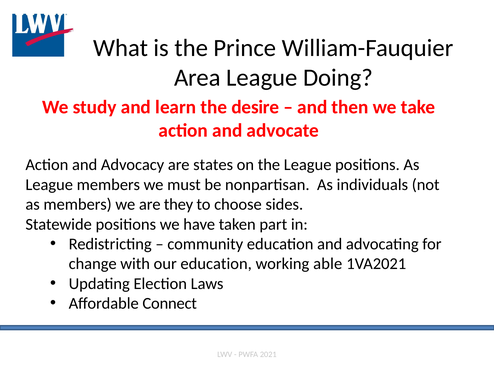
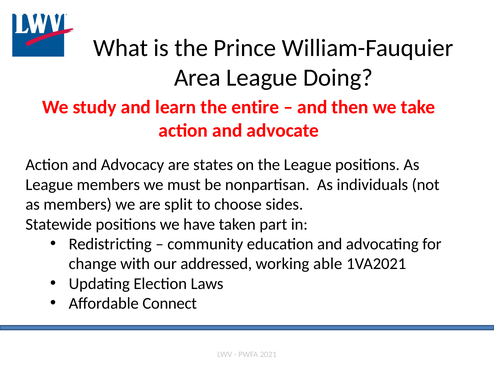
desire: desire -> entire
they: they -> split
our education: education -> addressed
